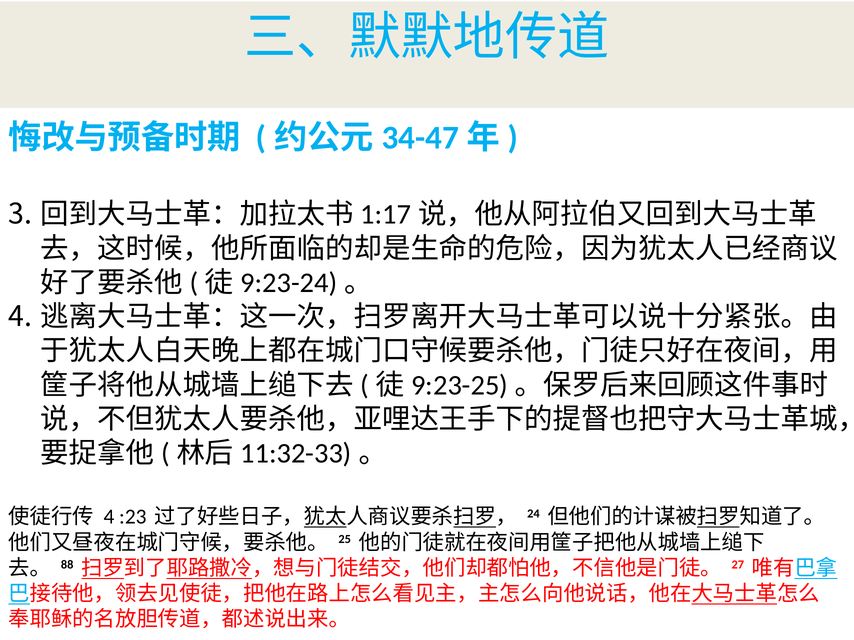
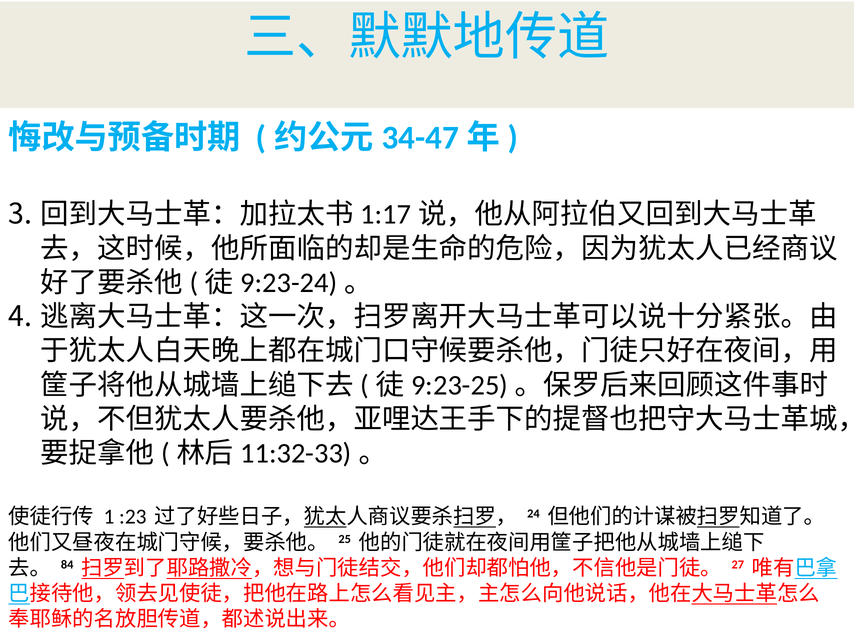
4 at (109, 517): 4 -> 1
88: 88 -> 84
